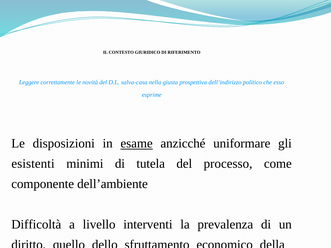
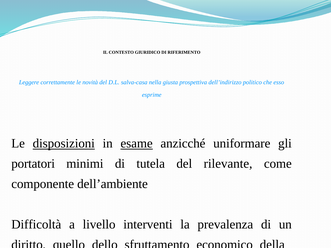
disposizioni underline: none -> present
esistenti: esistenti -> portatori
processo: processo -> rilevante
